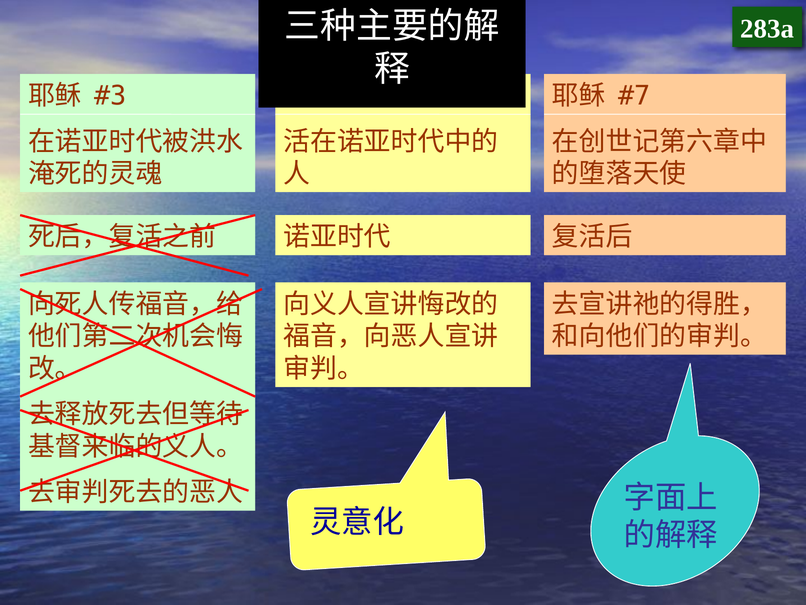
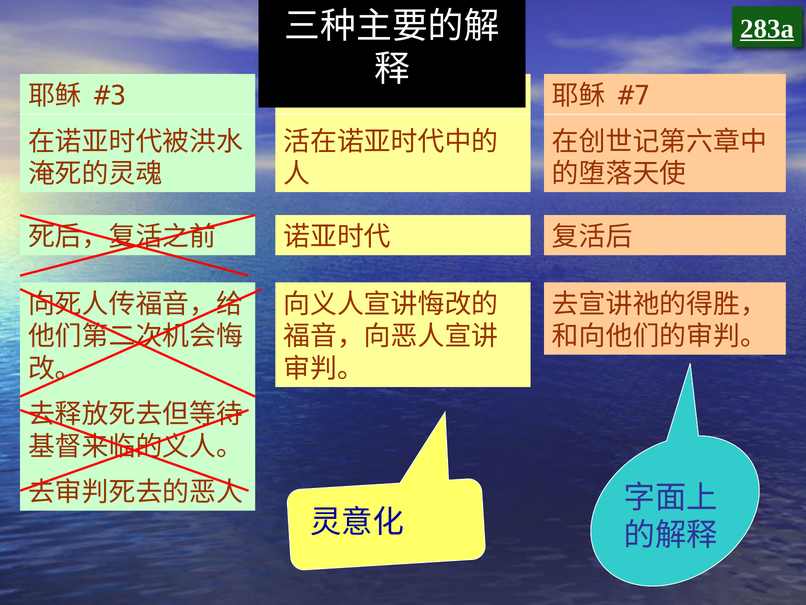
283a underline: none -> present
